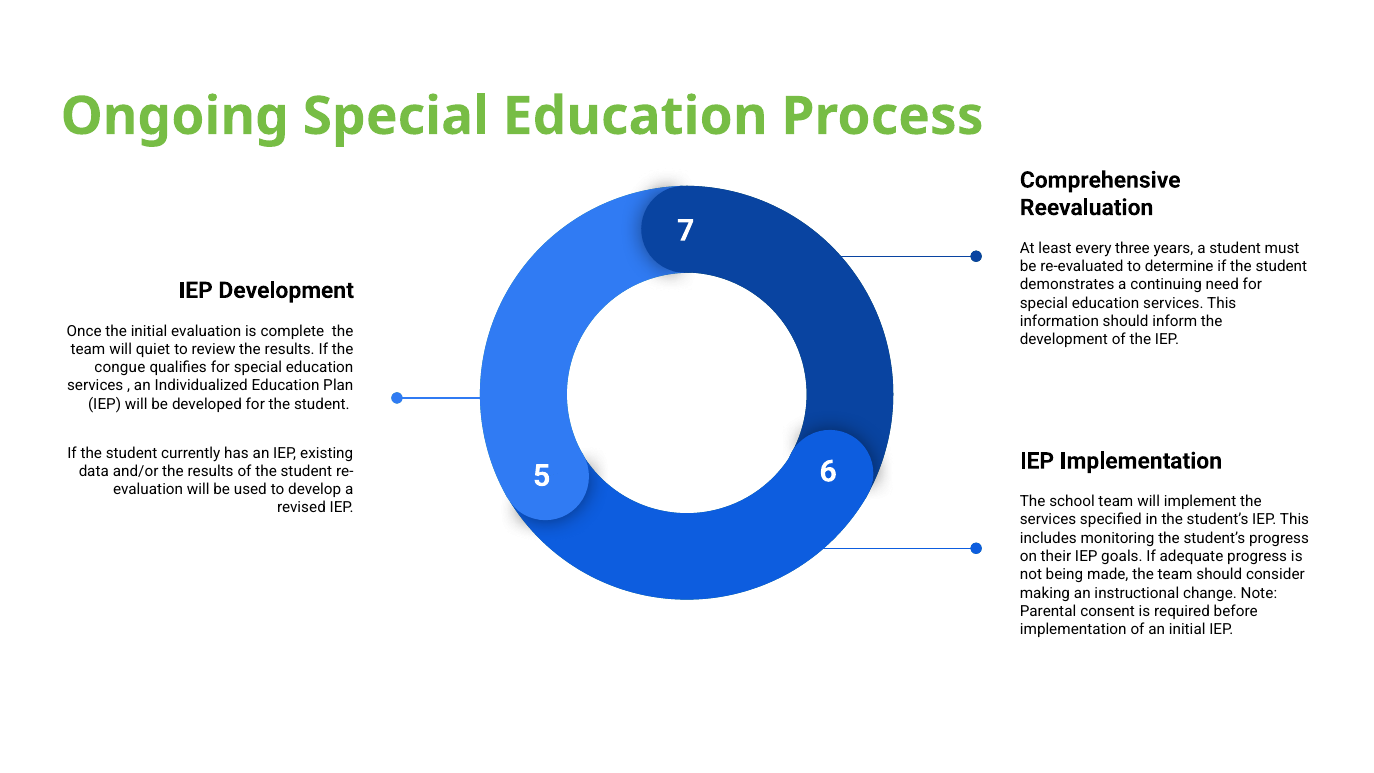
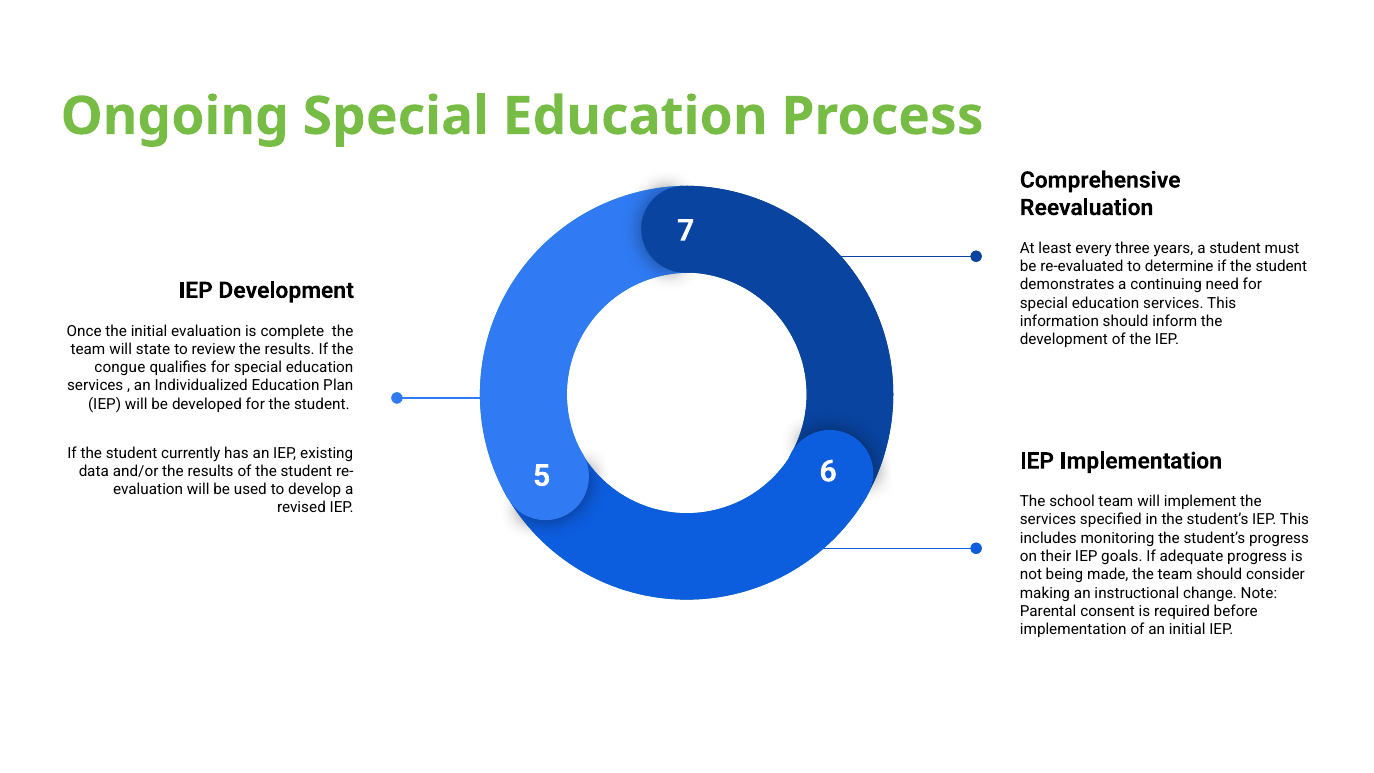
quiet: quiet -> state
